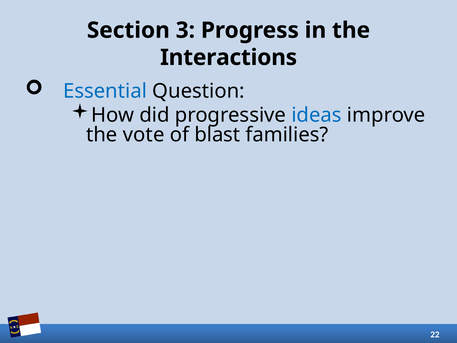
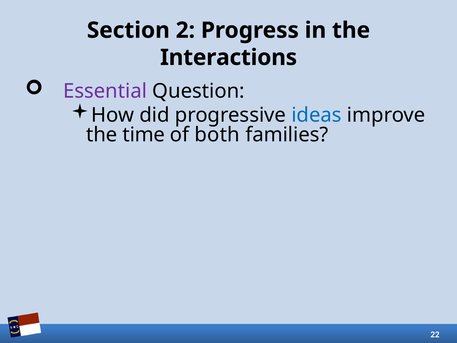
3: 3 -> 2
Essential colour: blue -> purple
vote: vote -> time
blast: blast -> both
